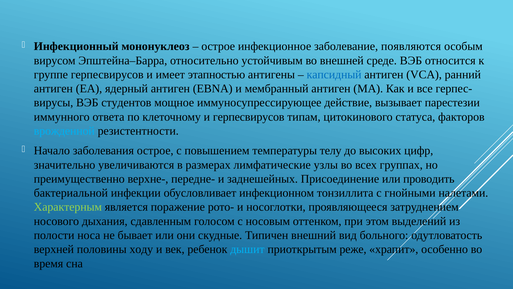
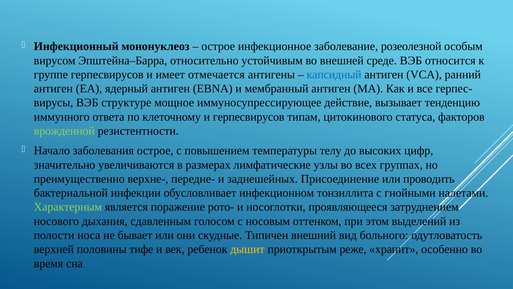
появляются: появляются -> розеолезной
этапностью: этапностью -> отмечается
студентов: студентов -> структуре
парестезии: парестезии -> тенденцию
врожденной colour: light blue -> light green
ходу: ходу -> тифе
дышит colour: light blue -> yellow
